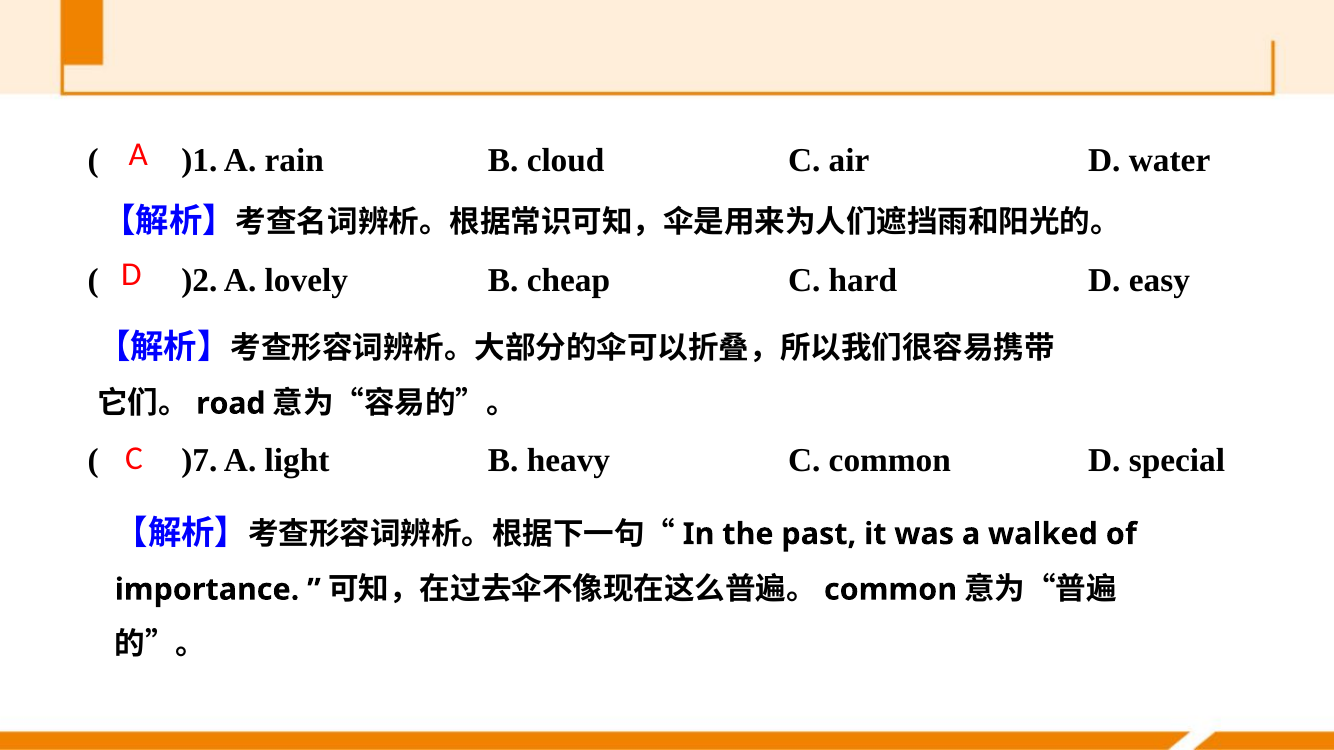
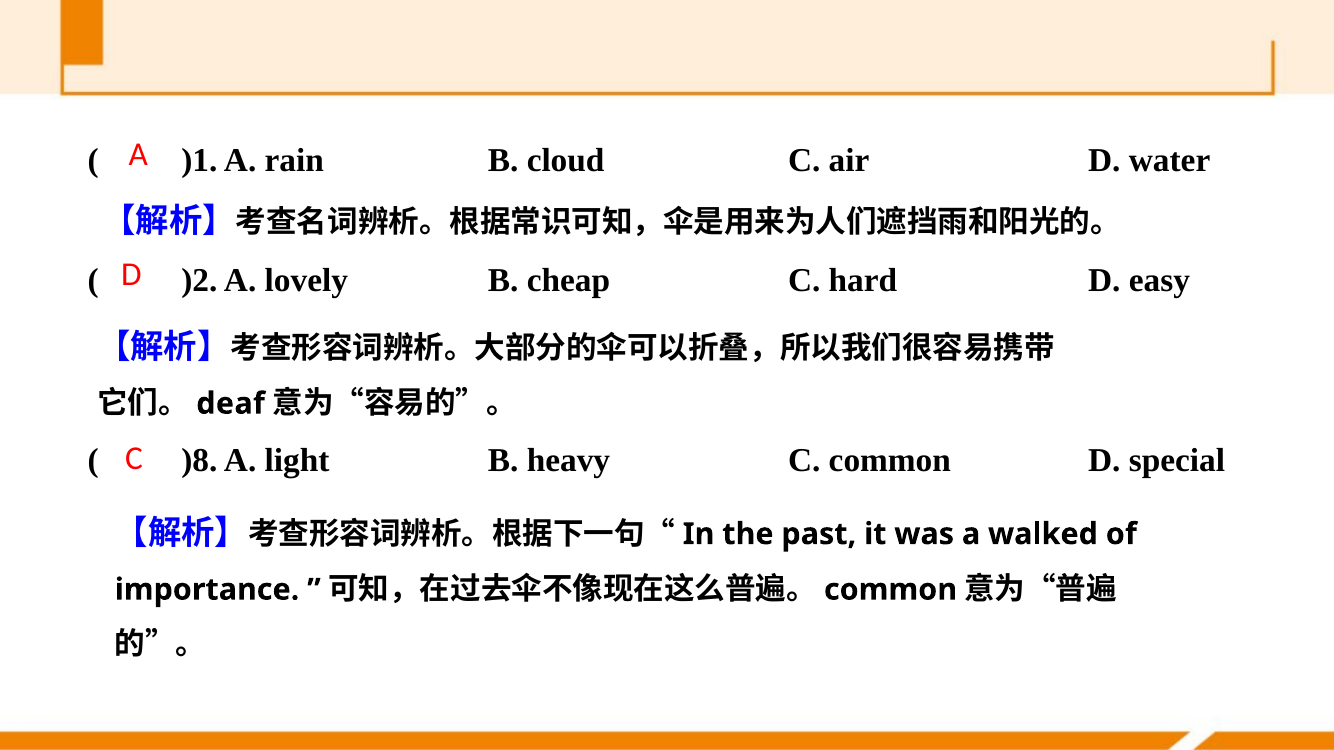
road: road -> deaf
)7: )7 -> )8
